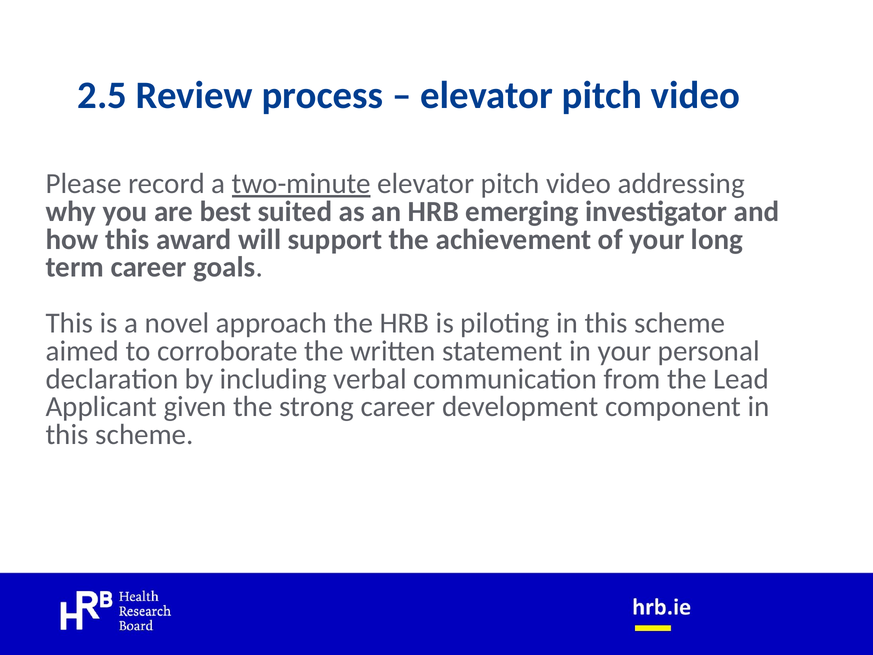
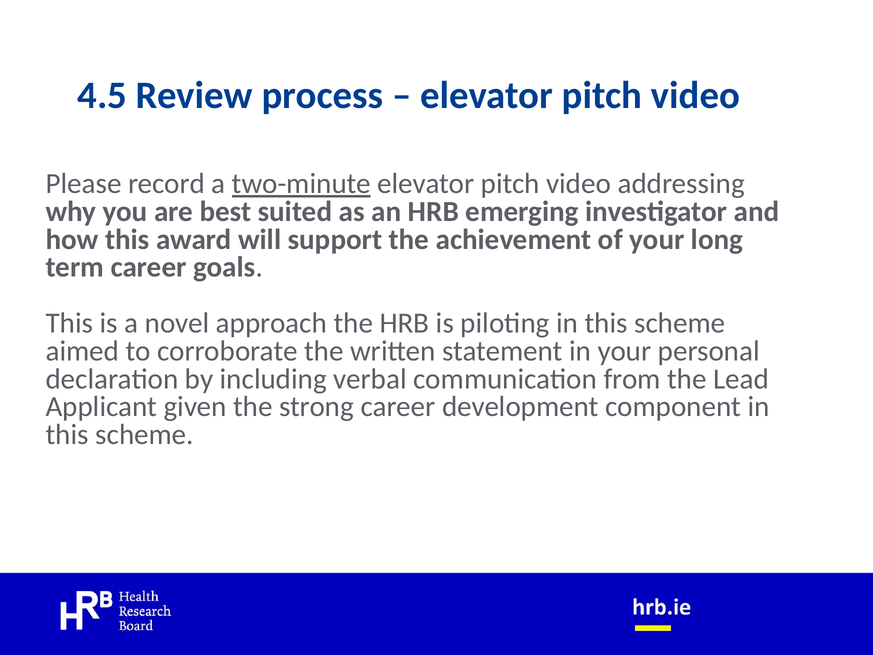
2.5: 2.5 -> 4.5
